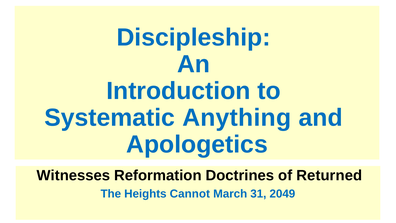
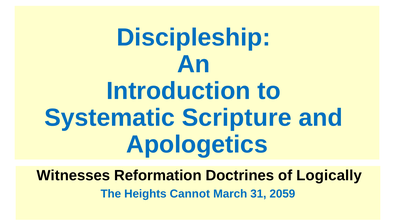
Anything: Anything -> Scripture
Returned: Returned -> Logically
2049: 2049 -> 2059
